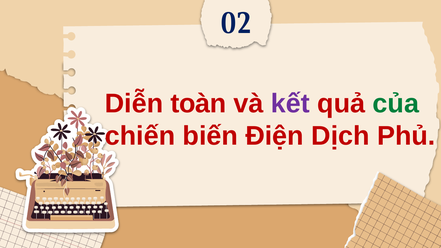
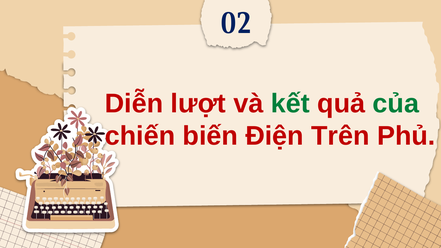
toàn: toàn -> lượt
kết colour: purple -> green
Dịch: Dịch -> Trên
